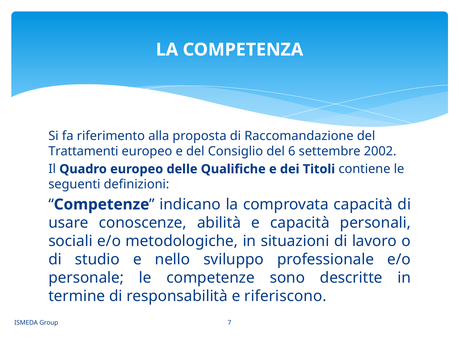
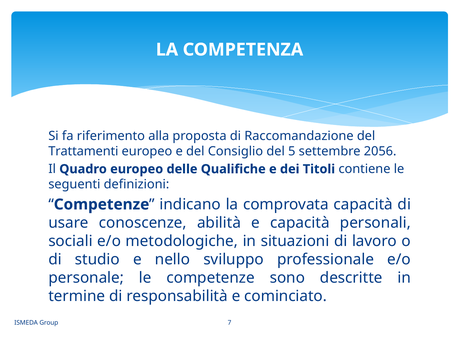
6: 6 -> 5
2002: 2002 -> 2056
riferiscono: riferiscono -> cominciato
